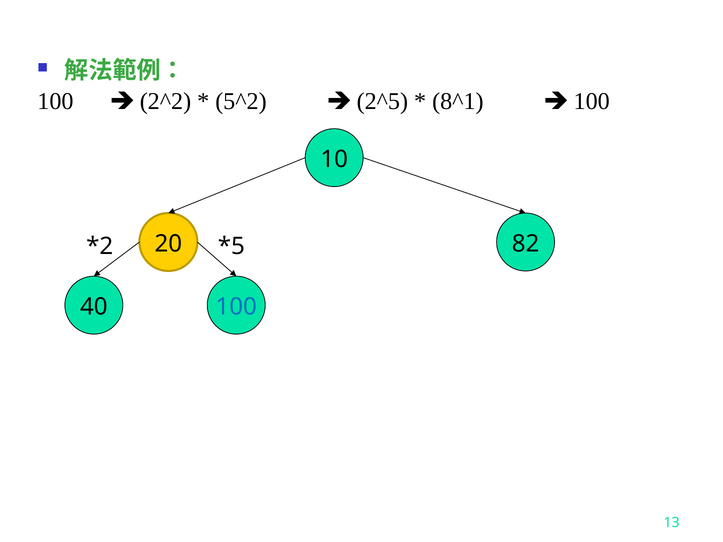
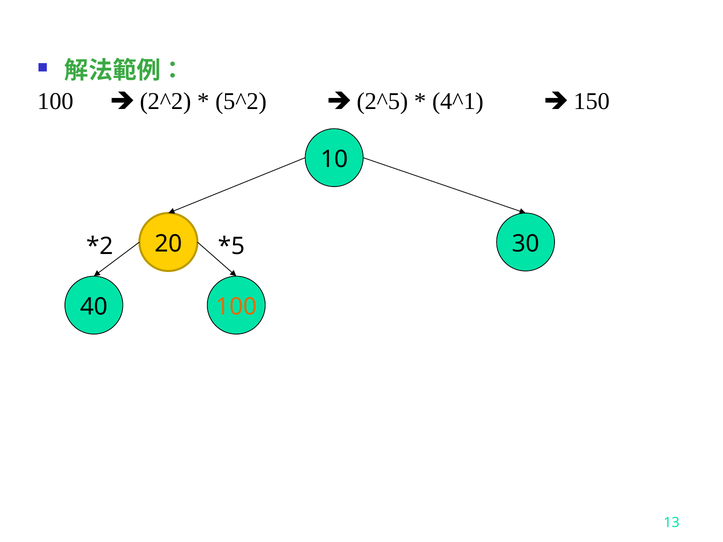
8^1: 8^1 -> 4^1
100 at (592, 102): 100 -> 150
82: 82 -> 30
100 at (236, 307) colour: blue -> orange
